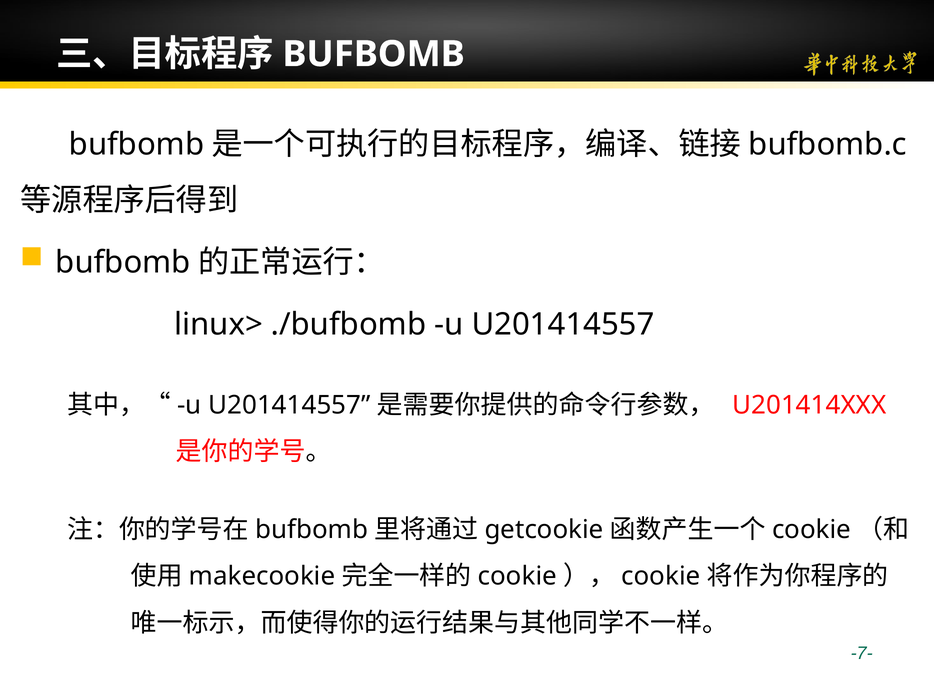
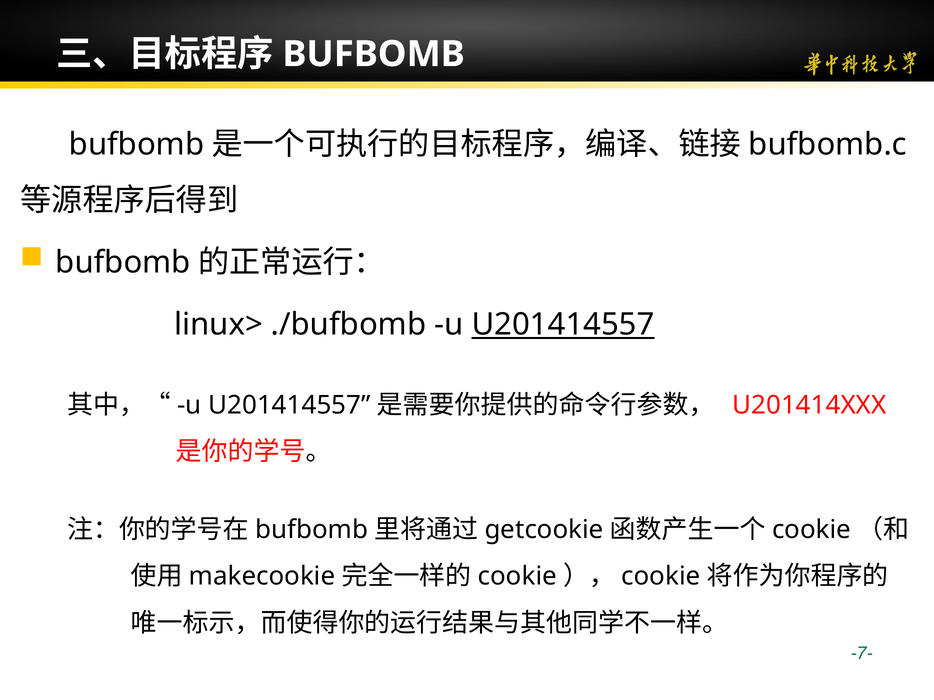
U201414557 at (563, 325) underline: none -> present
